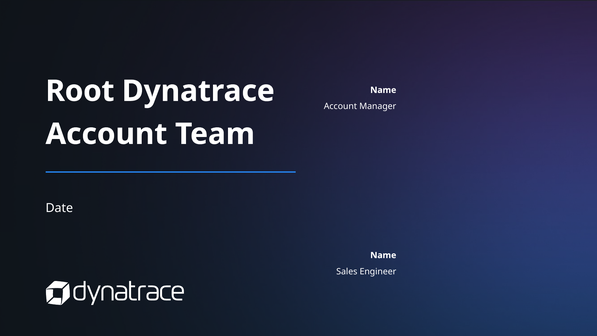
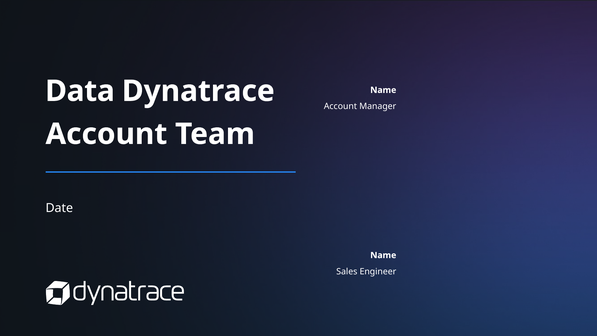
Root: Root -> Data
